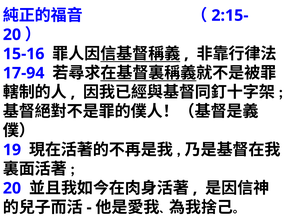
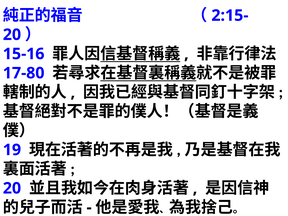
17-94: 17-94 -> 17-80
